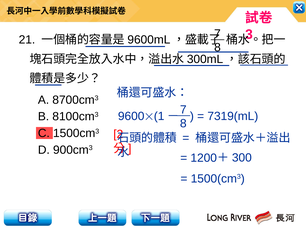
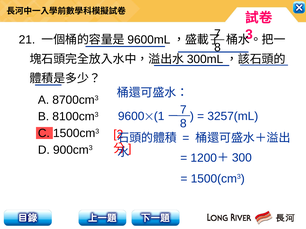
7319(mL: 7319(mL -> 3257(mL
